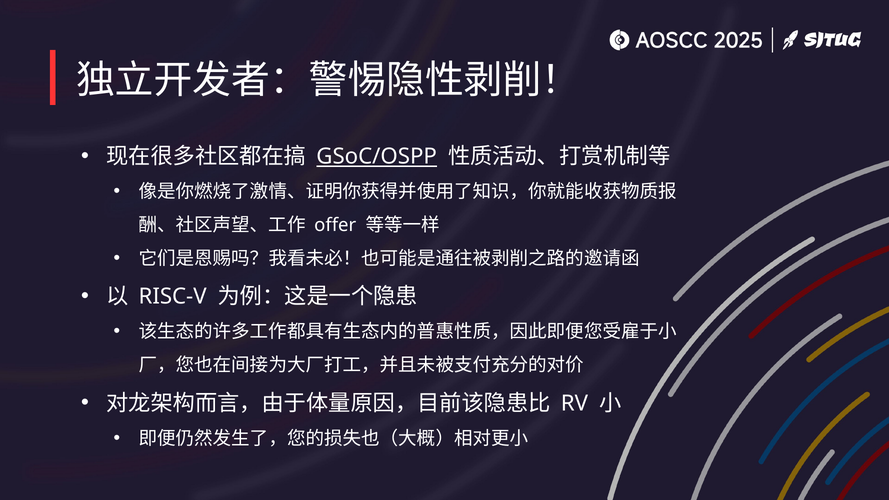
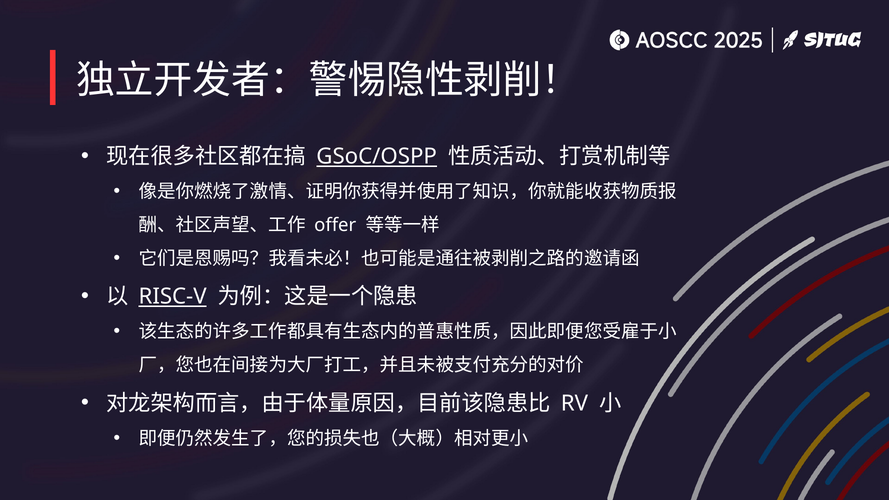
RISC-V underline: none -> present
